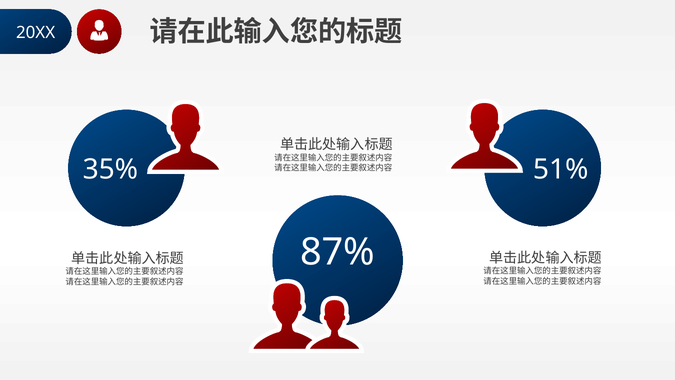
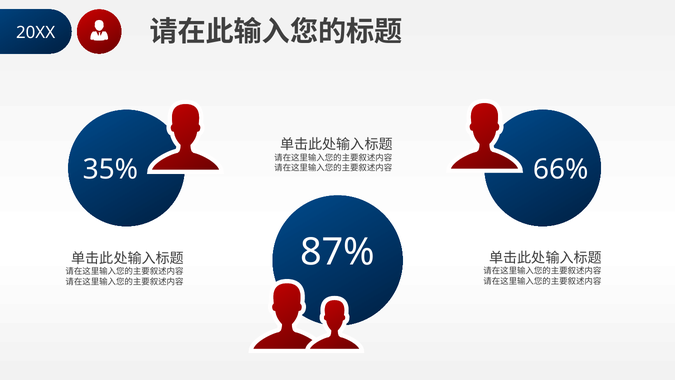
51%: 51% -> 66%
